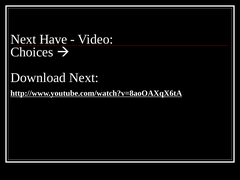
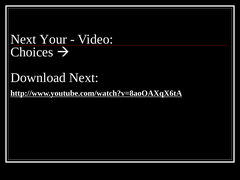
Have: Have -> Your
